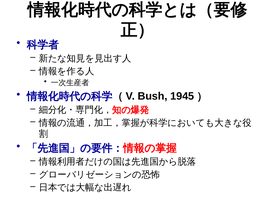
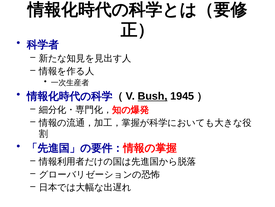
Bush underline: none -> present
